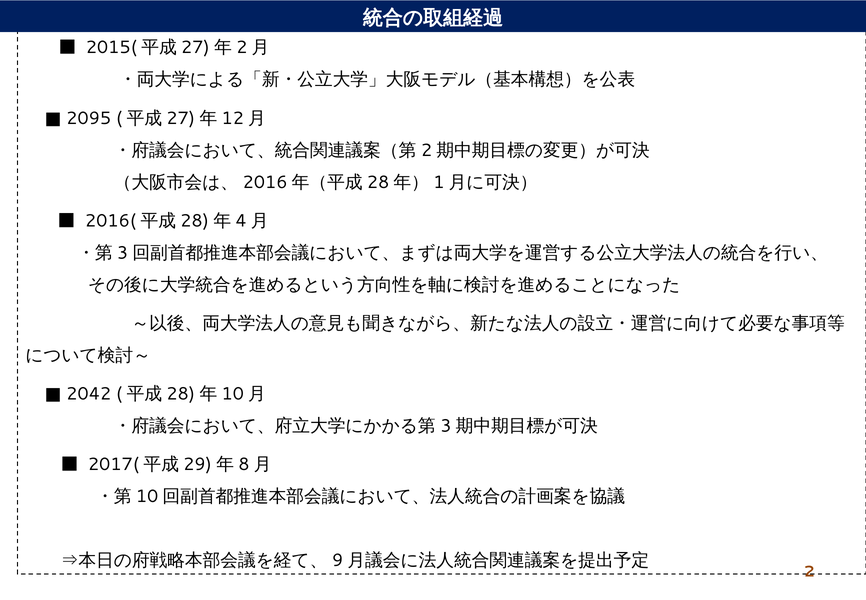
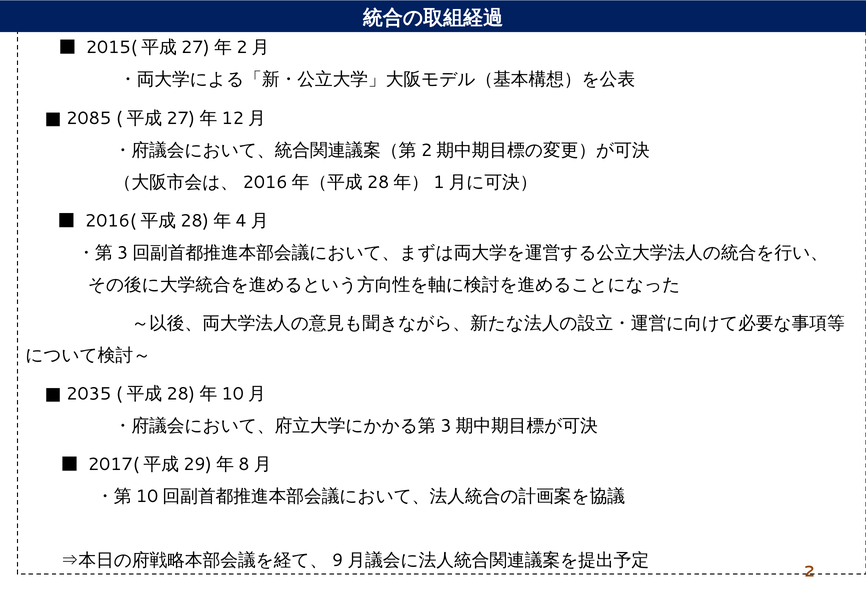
2095: 2095 -> 2085
2042: 2042 -> 2035
